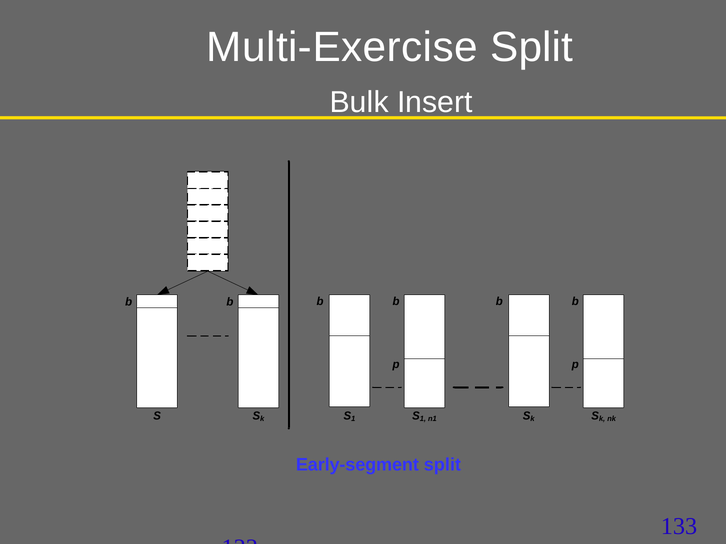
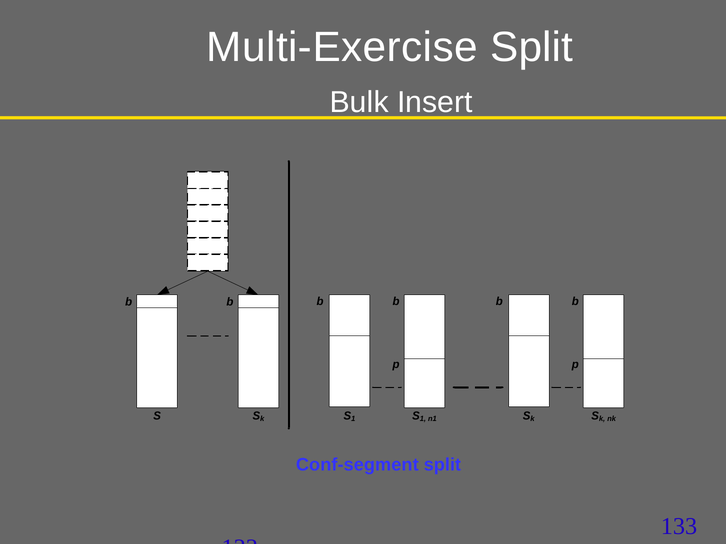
Early-segment: Early-segment -> Conf-segment
